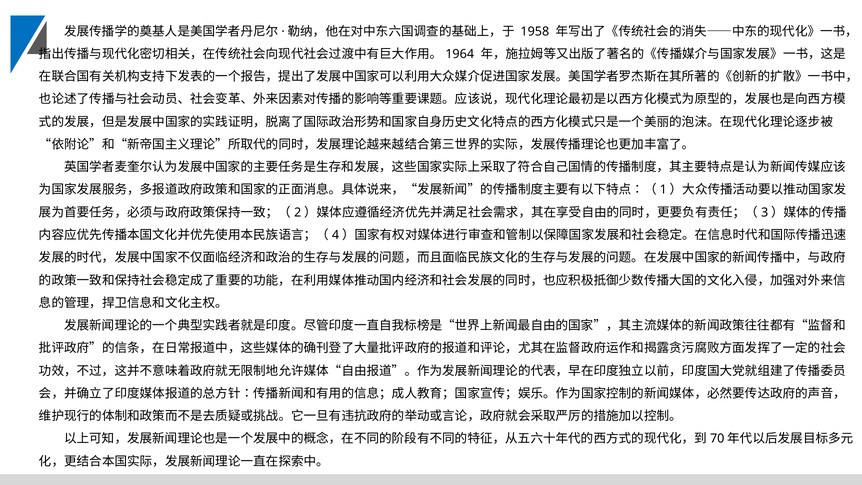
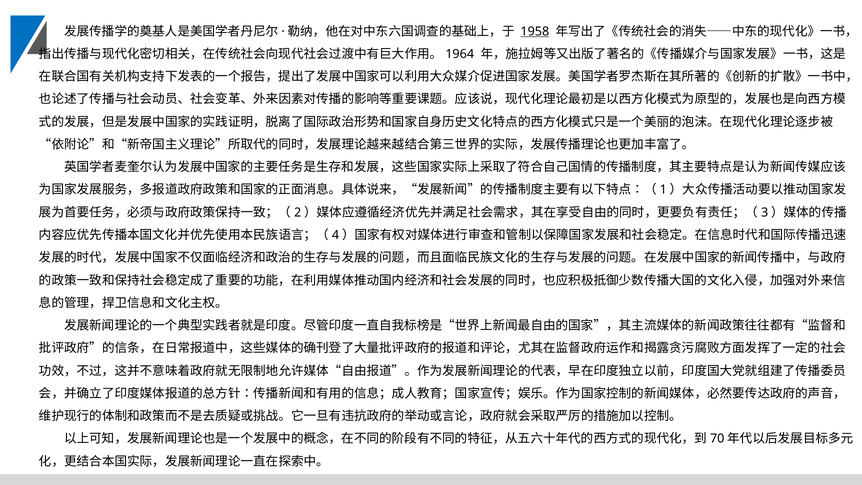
1958 underline: none -> present
